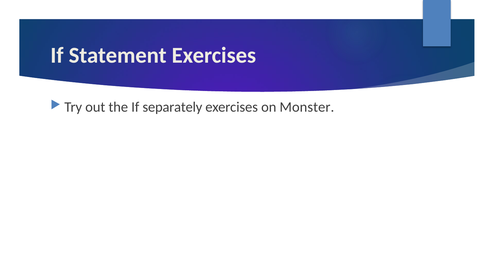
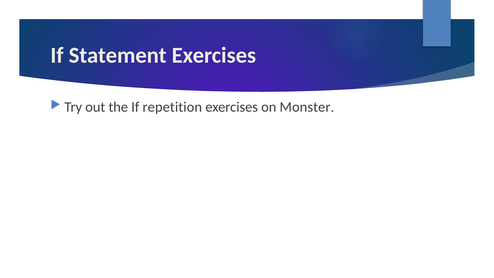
separately: separately -> repetition
